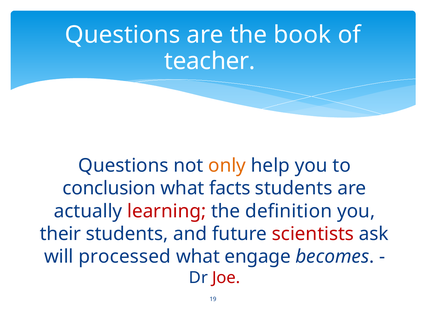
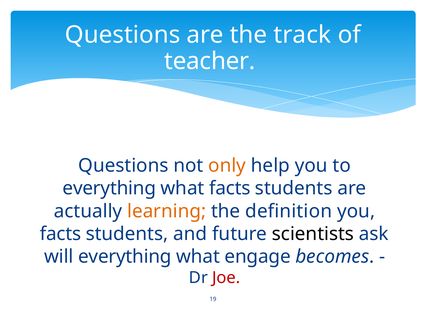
book: book -> track
conclusion at (109, 189): conclusion -> everything
learning colour: red -> orange
their at (61, 234): their -> facts
scientists colour: red -> black
will processed: processed -> everything
